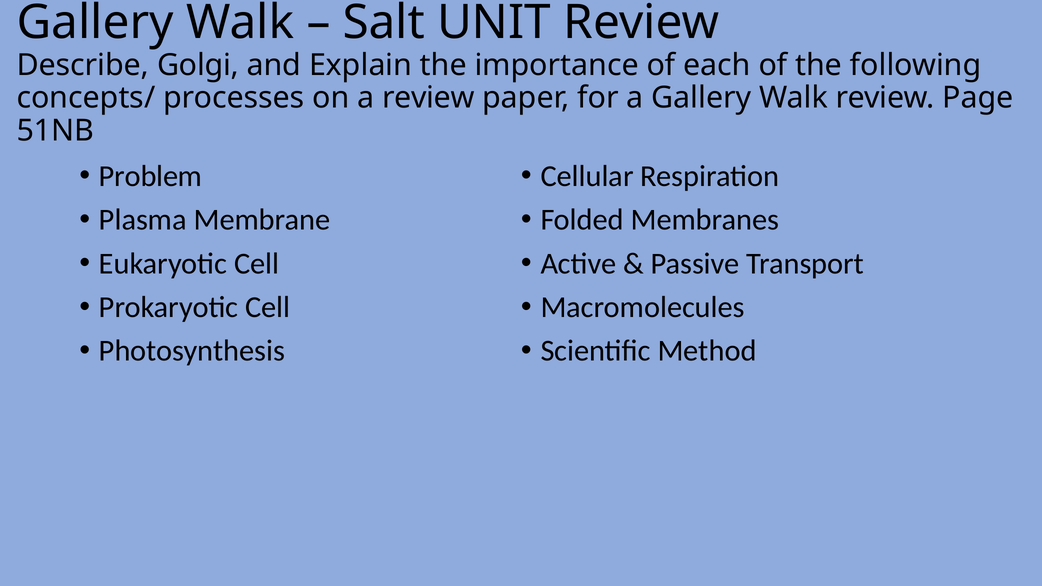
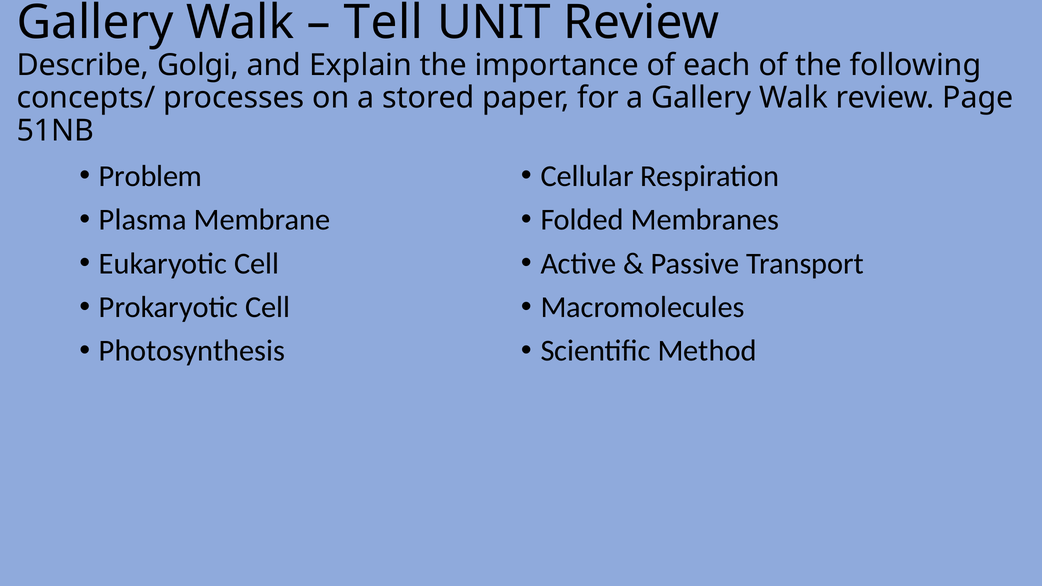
Salt: Salt -> Tell
a review: review -> stored
